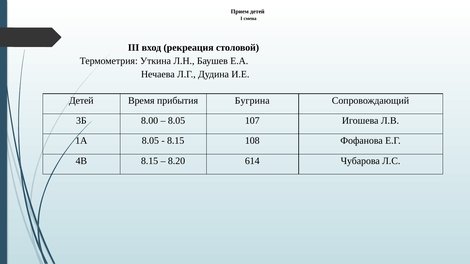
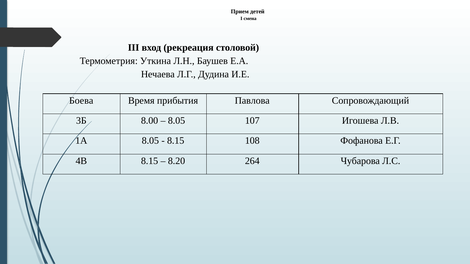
Детей at (81, 101): Детей -> Боева
Бугрина: Бугрина -> Павлова
614: 614 -> 264
